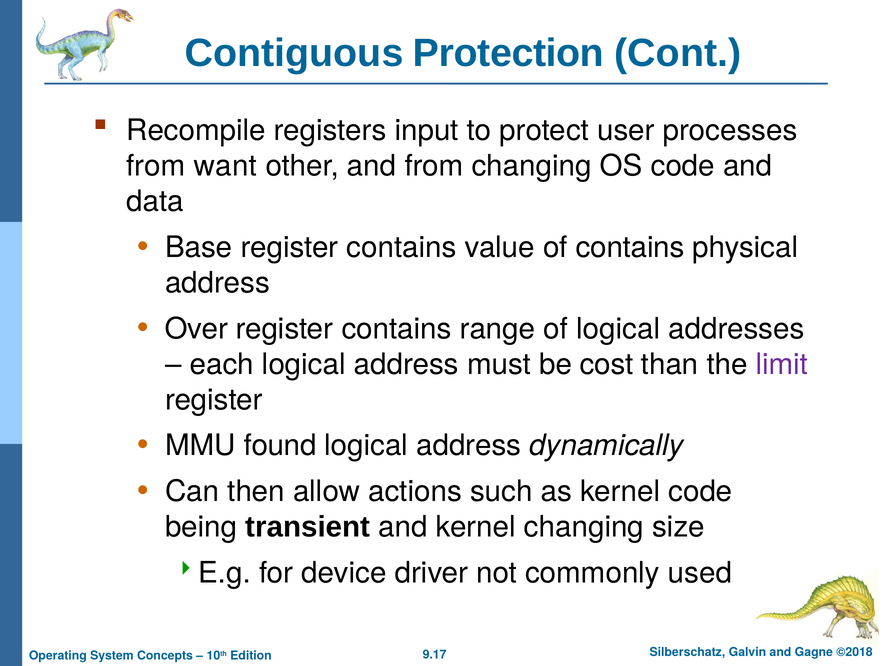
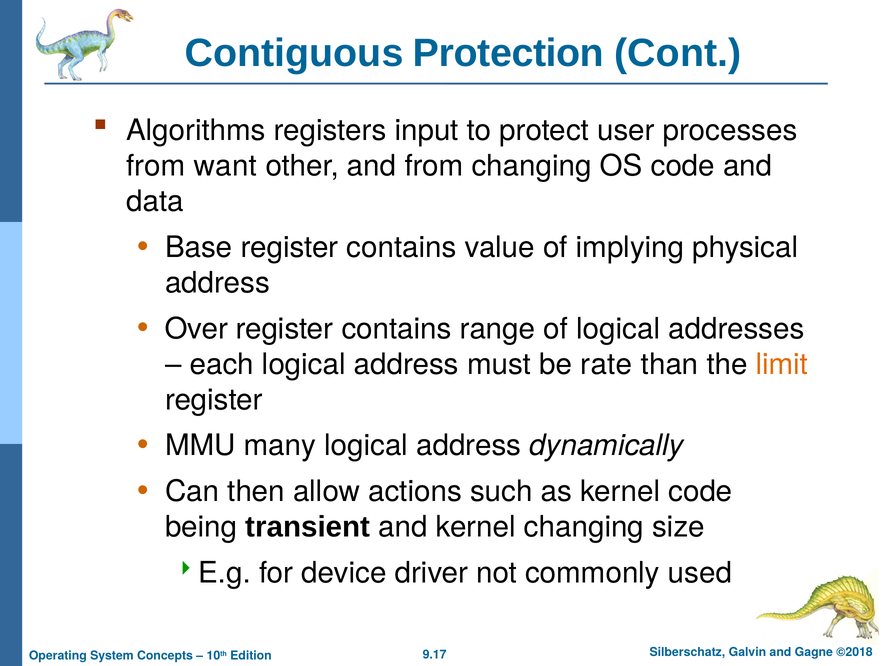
Recompile: Recompile -> Algorithms
of contains: contains -> implying
cost: cost -> rate
limit colour: purple -> orange
found: found -> many
